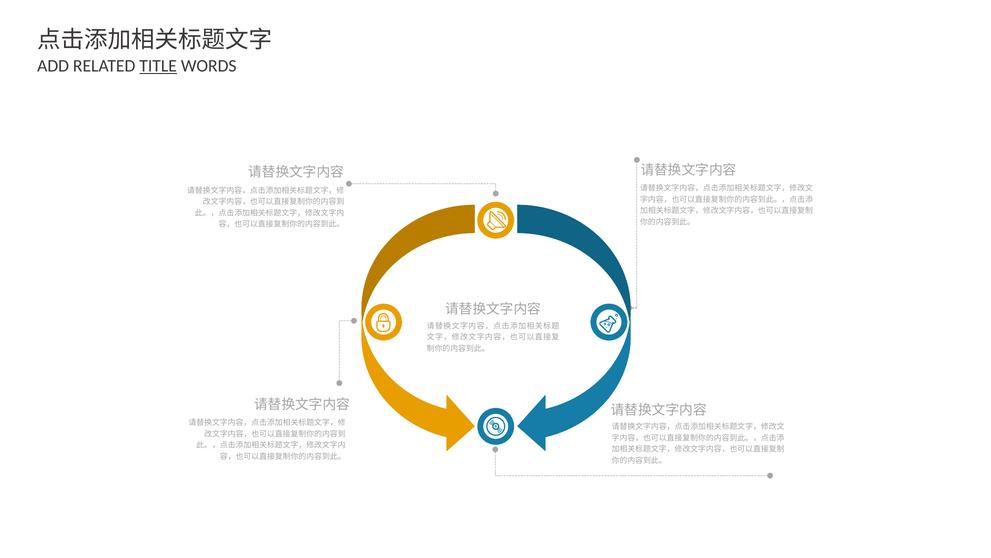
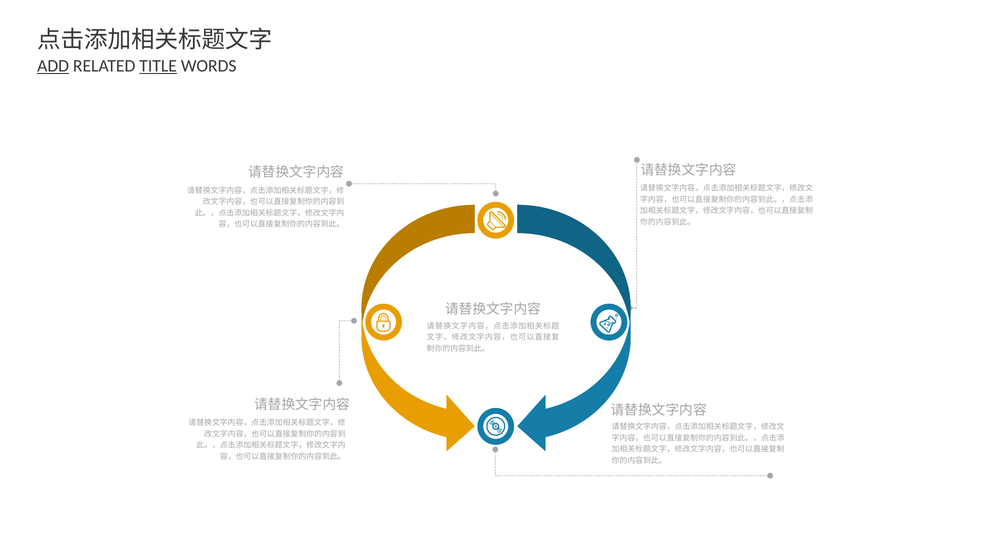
ADD underline: none -> present
